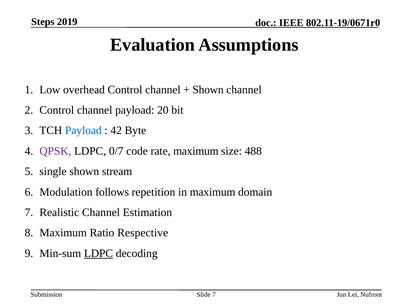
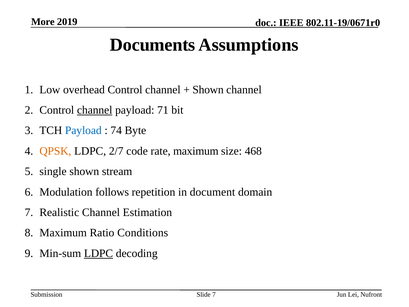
Steps: Steps -> More
Evaluation: Evaluation -> Documents
channel at (95, 110) underline: none -> present
20: 20 -> 71
42: 42 -> 74
QPSK colour: purple -> orange
0/7: 0/7 -> 2/7
488: 488 -> 468
in maximum: maximum -> document
Respective: Respective -> Conditions
